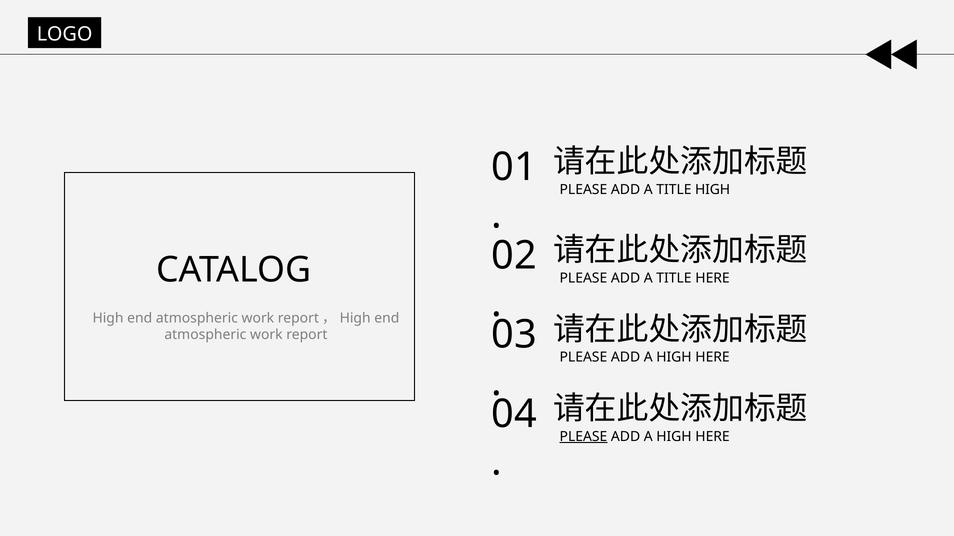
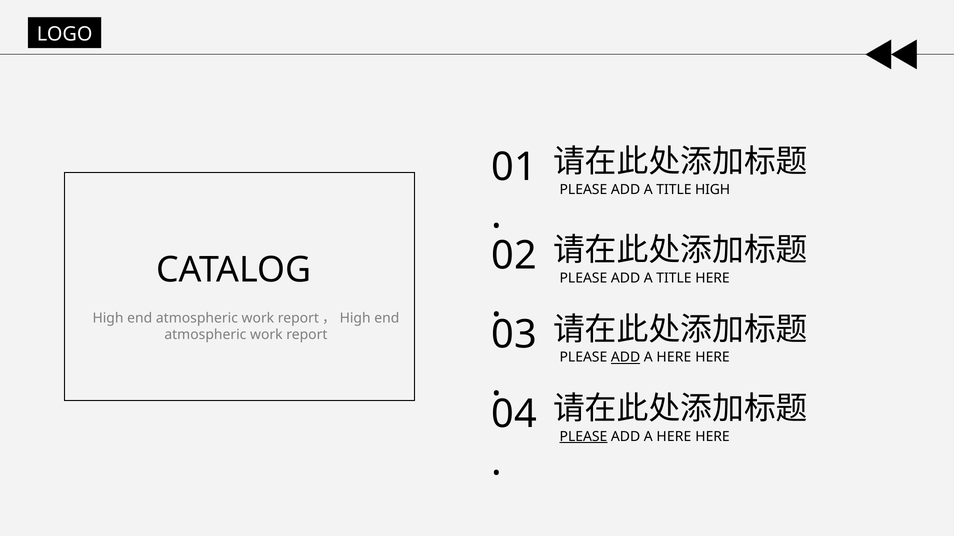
ADD at (626, 358) underline: none -> present
HIGH at (674, 358): HIGH -> HERE
HIGH at (674, 437): HIGH -> HERE
